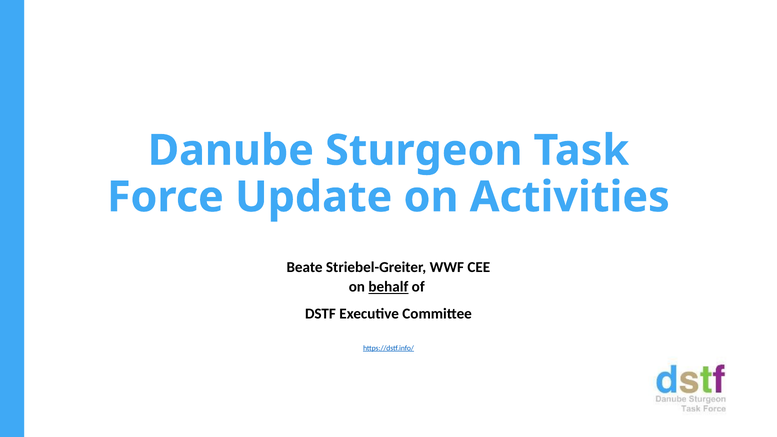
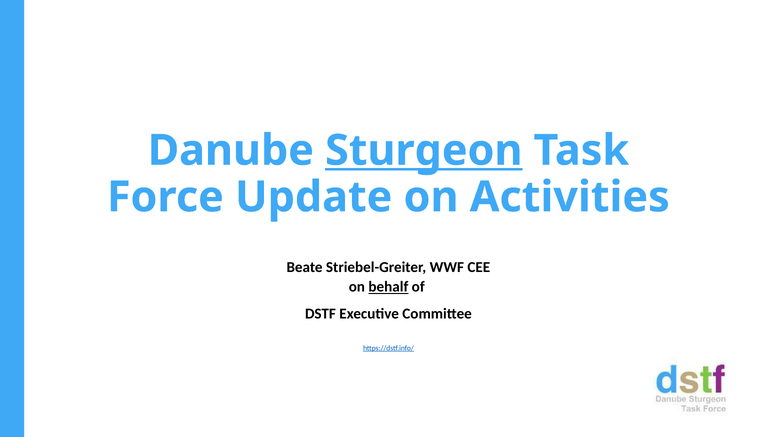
Sturgeon underline: none -> present
